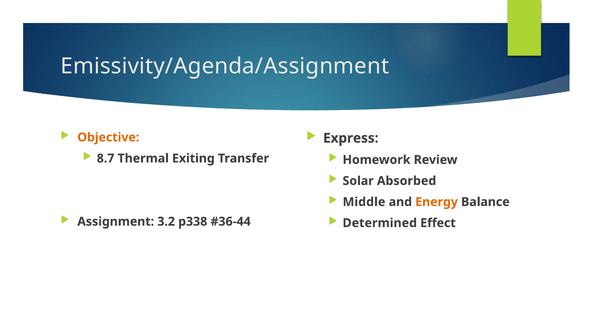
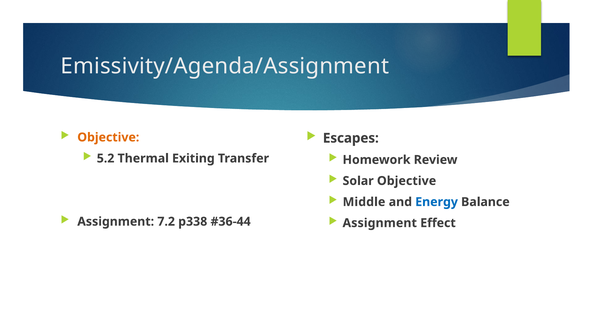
Express: Express -> Escapes
8.7: 8.7 -> 5.2
Solar Absorbed: Absorbed -> Objective
Energy colour: orange -> blue
3.2: 3.2 -> 7.2
Determined at (380, 223): Determined -> Assignment
